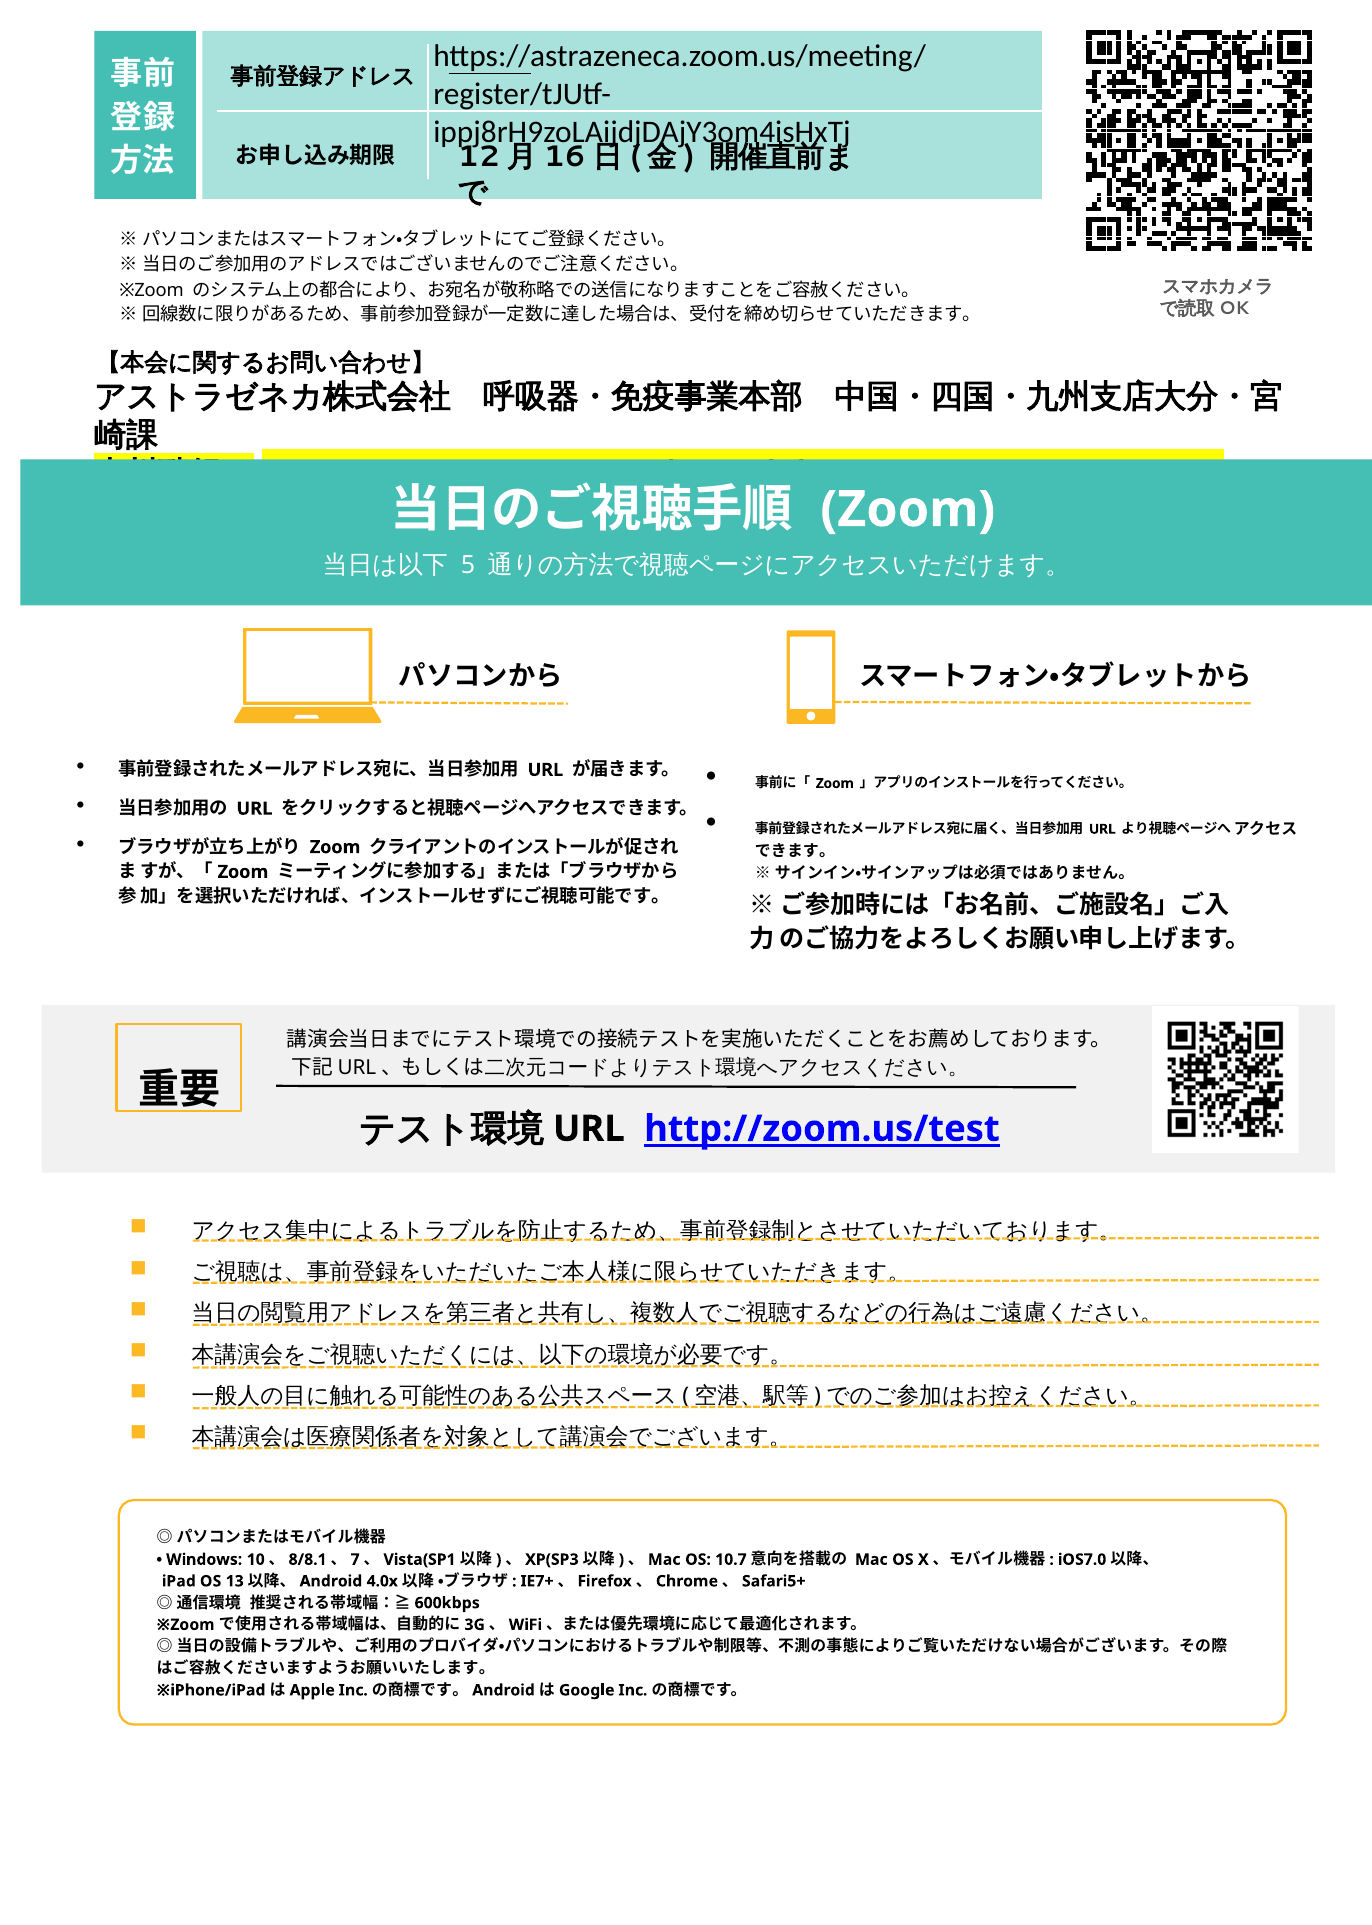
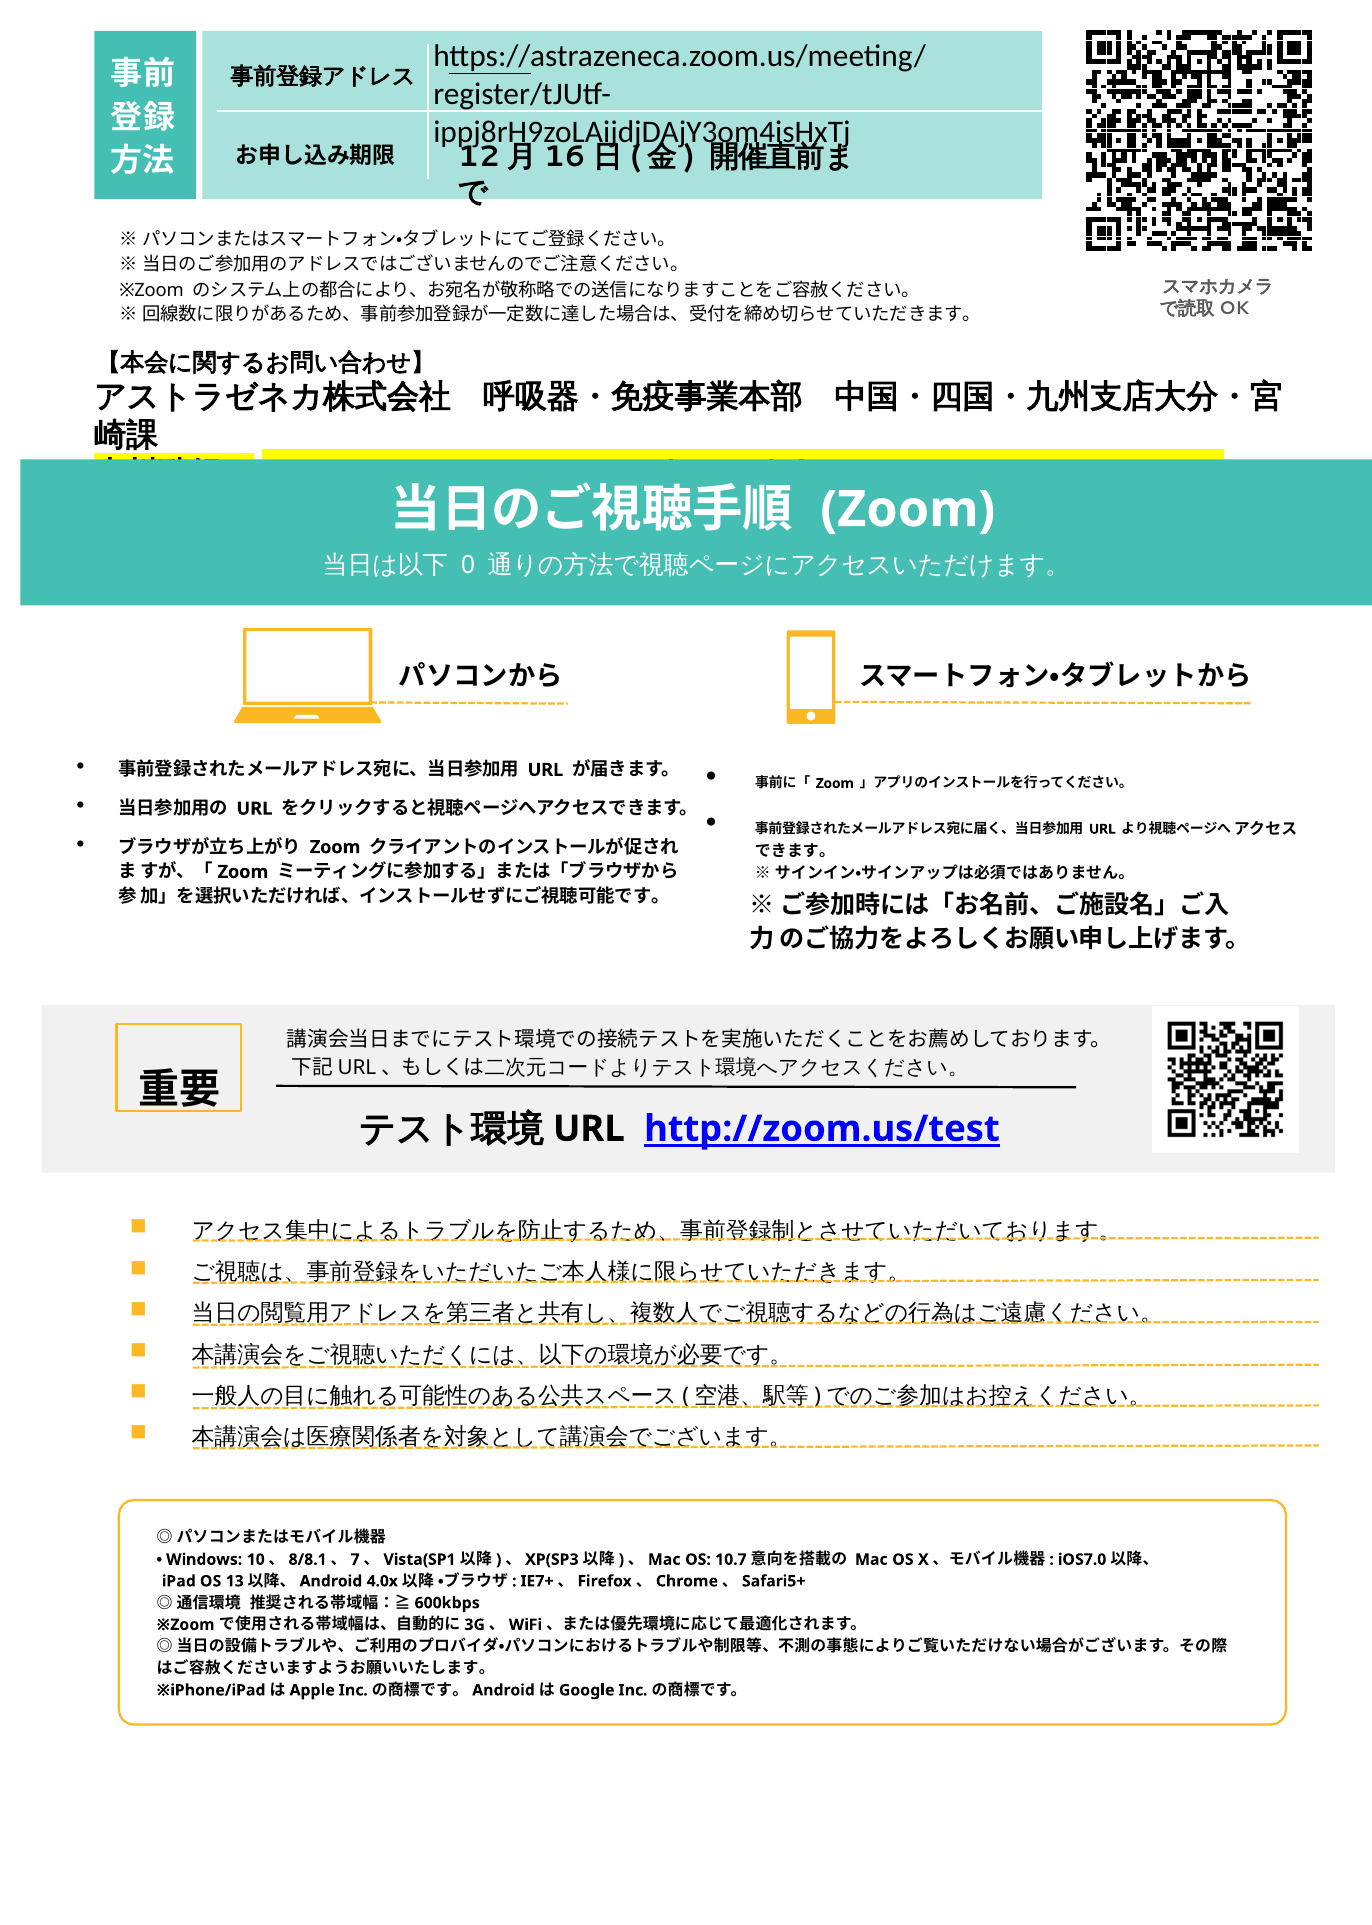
5: 5 -> 0
